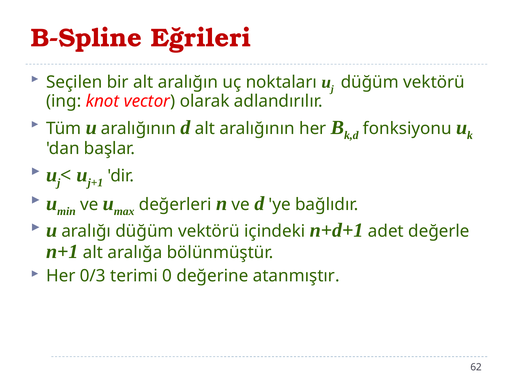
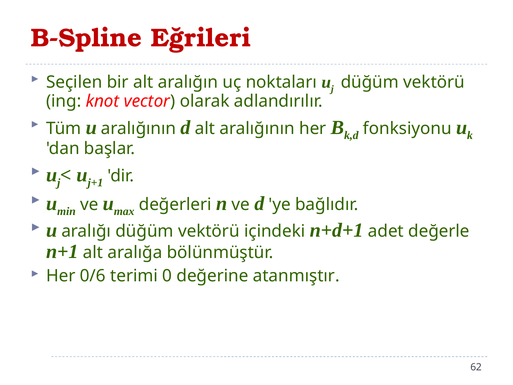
0/3: 0/3 -> 0/6
